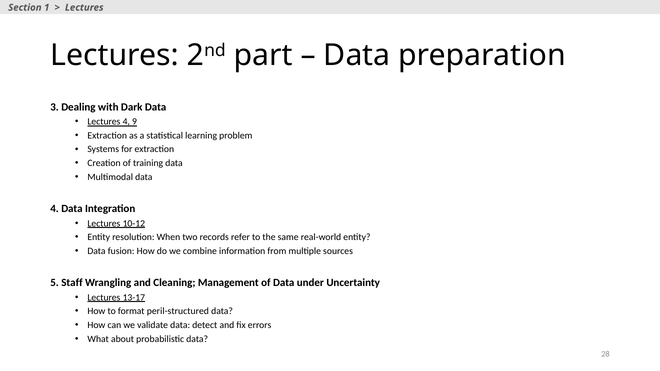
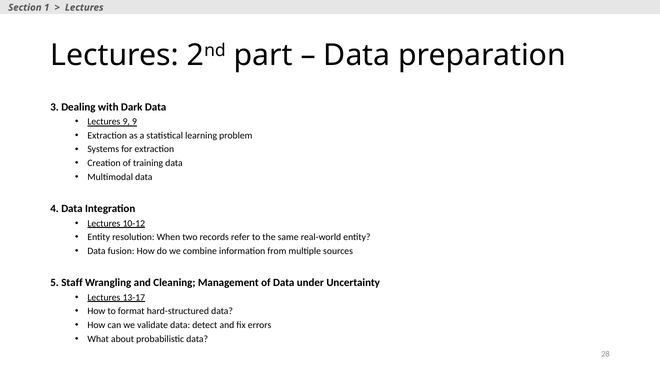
Lectures 4: 4 -> 9
peril-structured: peril-structured -> hard-structured
